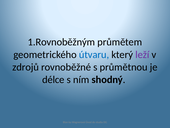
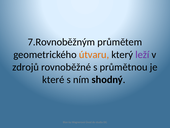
1.Rovnoběžným: 1.Rovnoběžným -> 7.Rovnoběžným
útvaru colour: blue -> orange
délce: délce -> které
